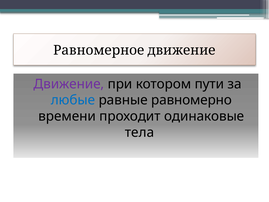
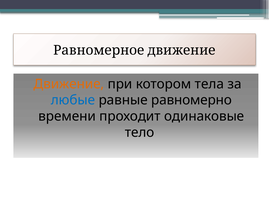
Движение colour: purple -> orange
пути: пути -> тела
тела: тела -> тело
